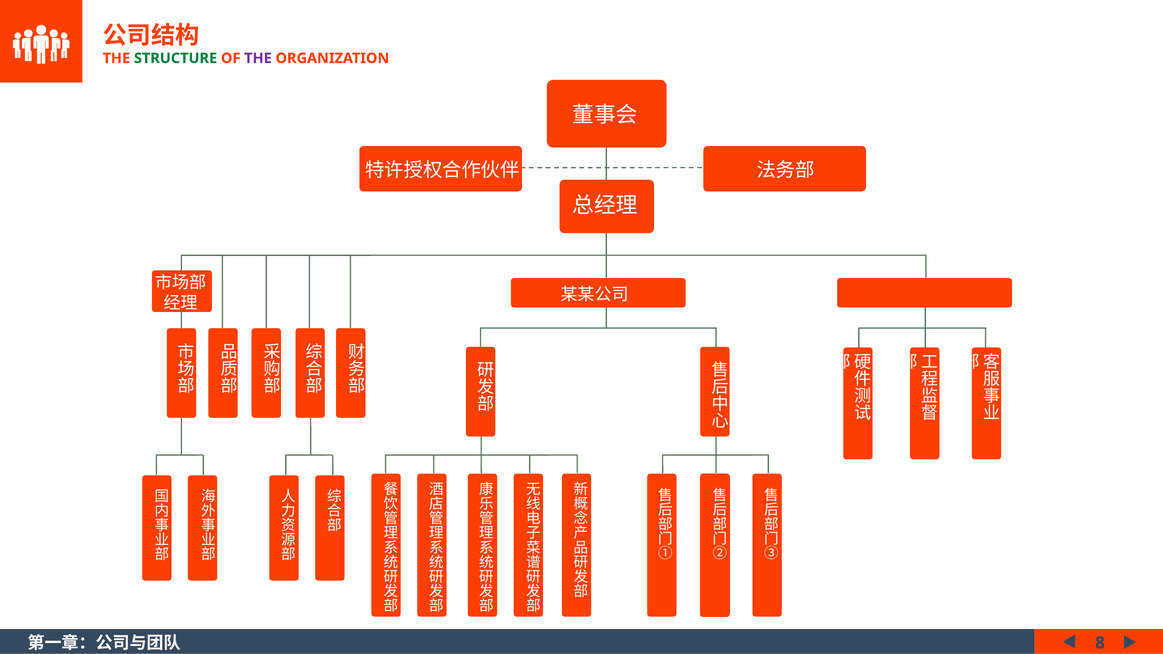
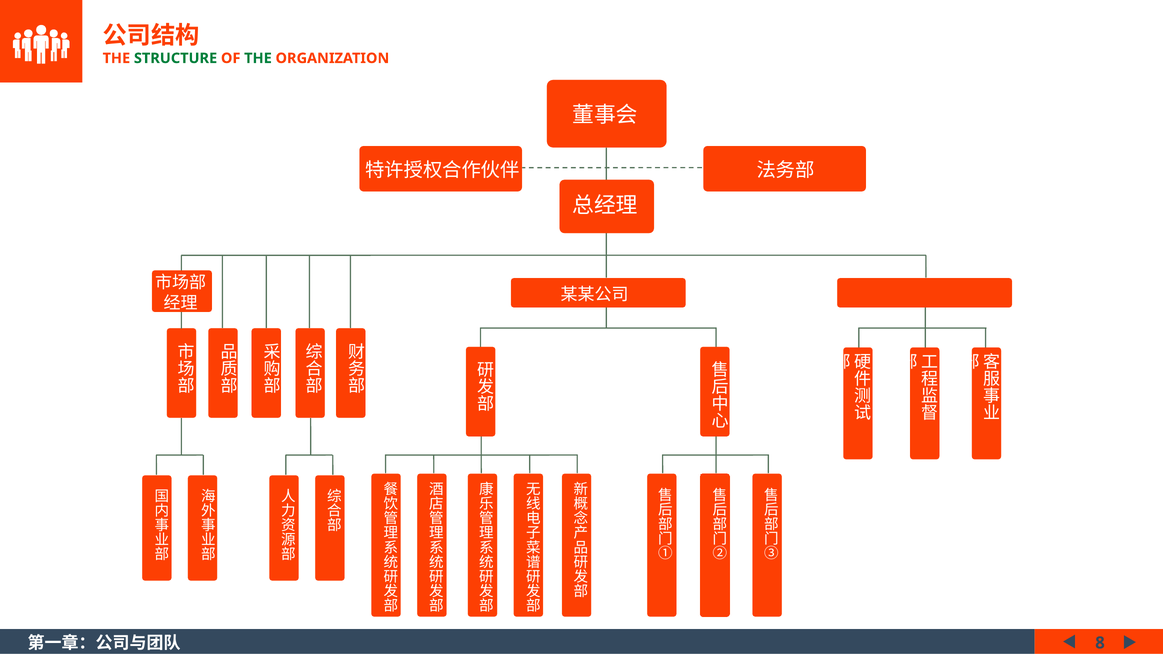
THE at (258, 58) colour: purple -> green
